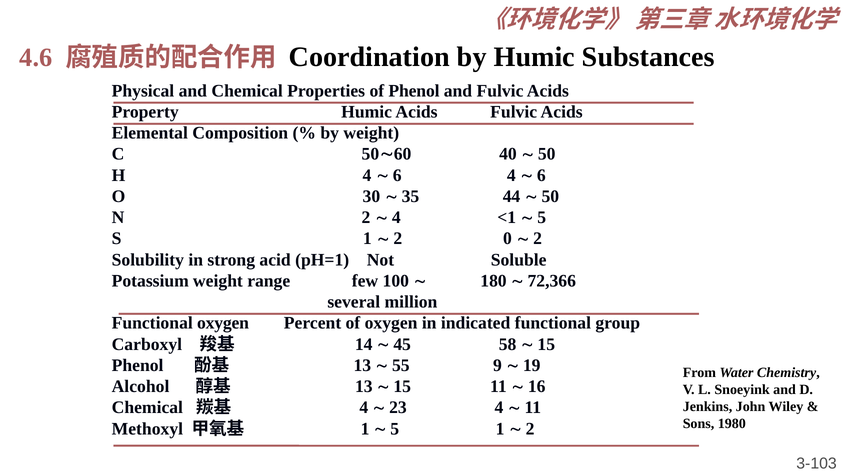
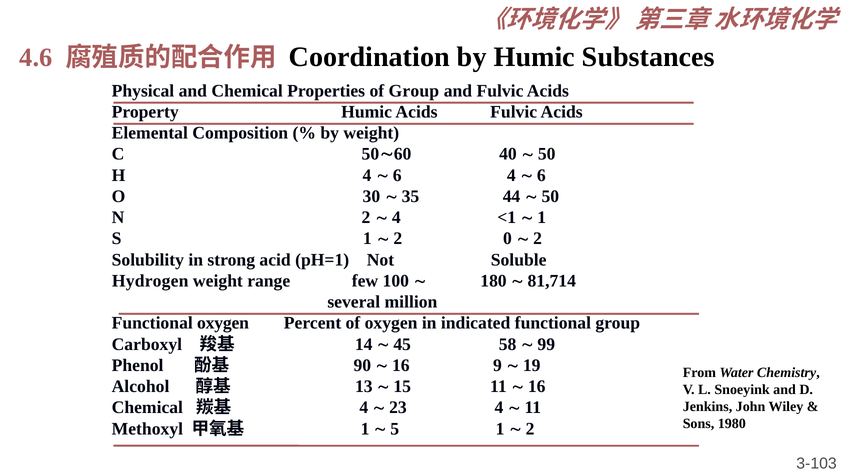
of Phenol: Phenol -> Group
5 at (542, 217): 5 -> 1
Potassium: Potassium -> Hydrogen
72,366: 72,366 -> 81,714
15 at (546, 344): 15 -> 99
13 at (362, 365): 13 -> 90
55 at (401, 365): 55 -> 16
